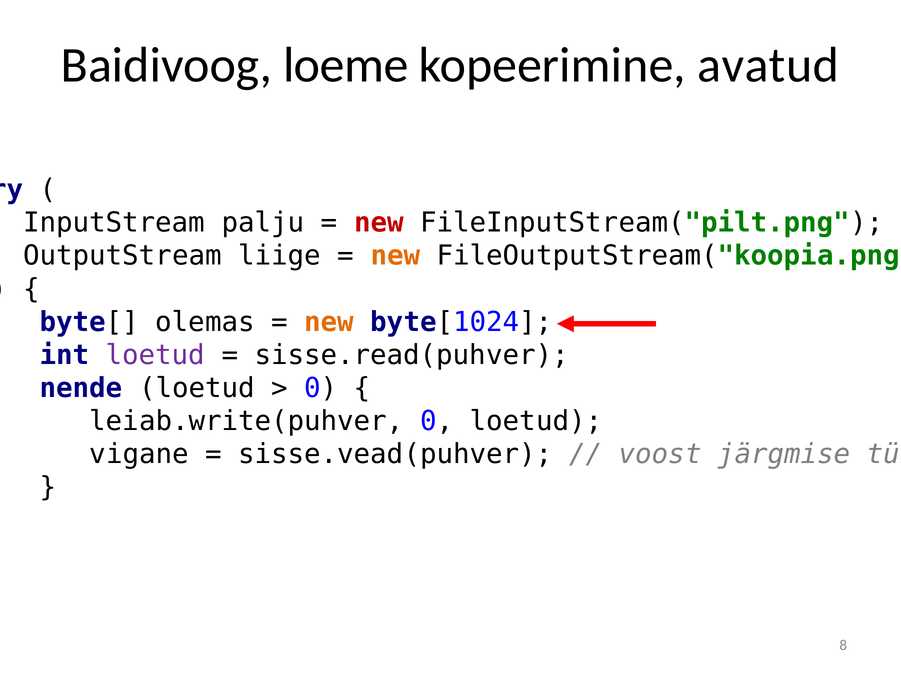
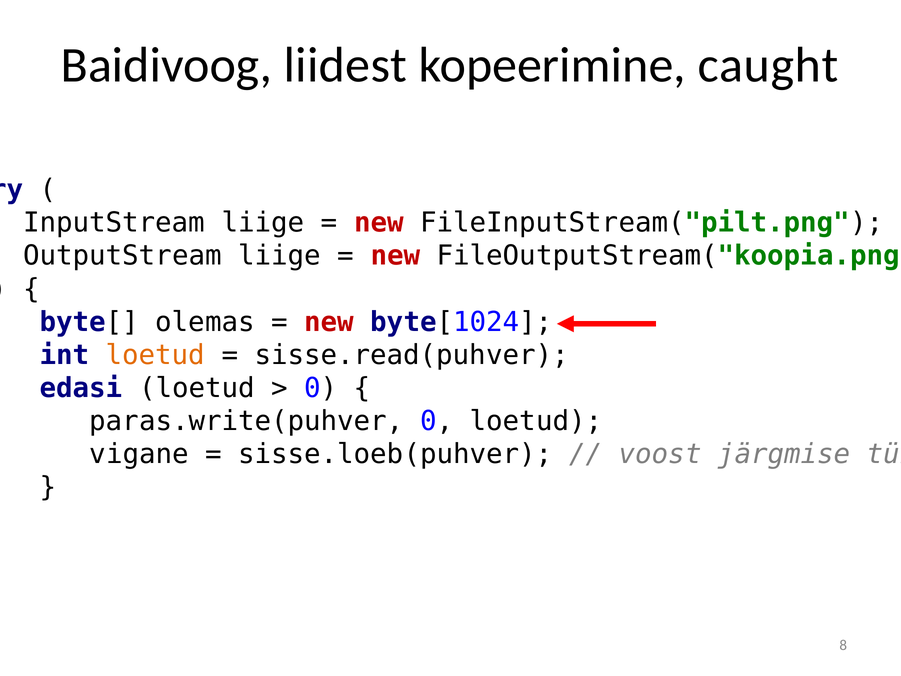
loeme: loeme -> liidest
avatud: avatud -> caught
InputStream palju: palju -> liige
new at (396, 256) colour: orange -> red
new at (329, 322) colour: orange -> red
loetud at (155, 355) colour: purple -> orange
nende: nende -> edasi
leiab.write(puhver: leiab.write(puhver -> paras.write(puhver
sisse.vead(puhver: sisse.vead(puhver -> sisse.loeb(puhver
